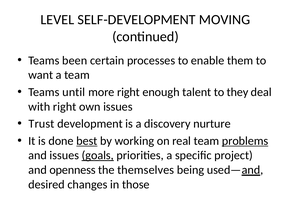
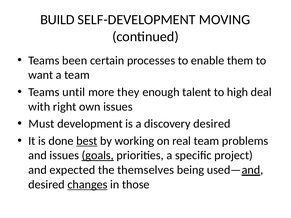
LEVEL: LEVEL -> BUILD
more right: right -> they
they: they -> high
Trust: Trust -> Must
discovery nurture: nurture -> desired
problems underline: present -> none
openness: openness -> expected
changes underline: none -> present
